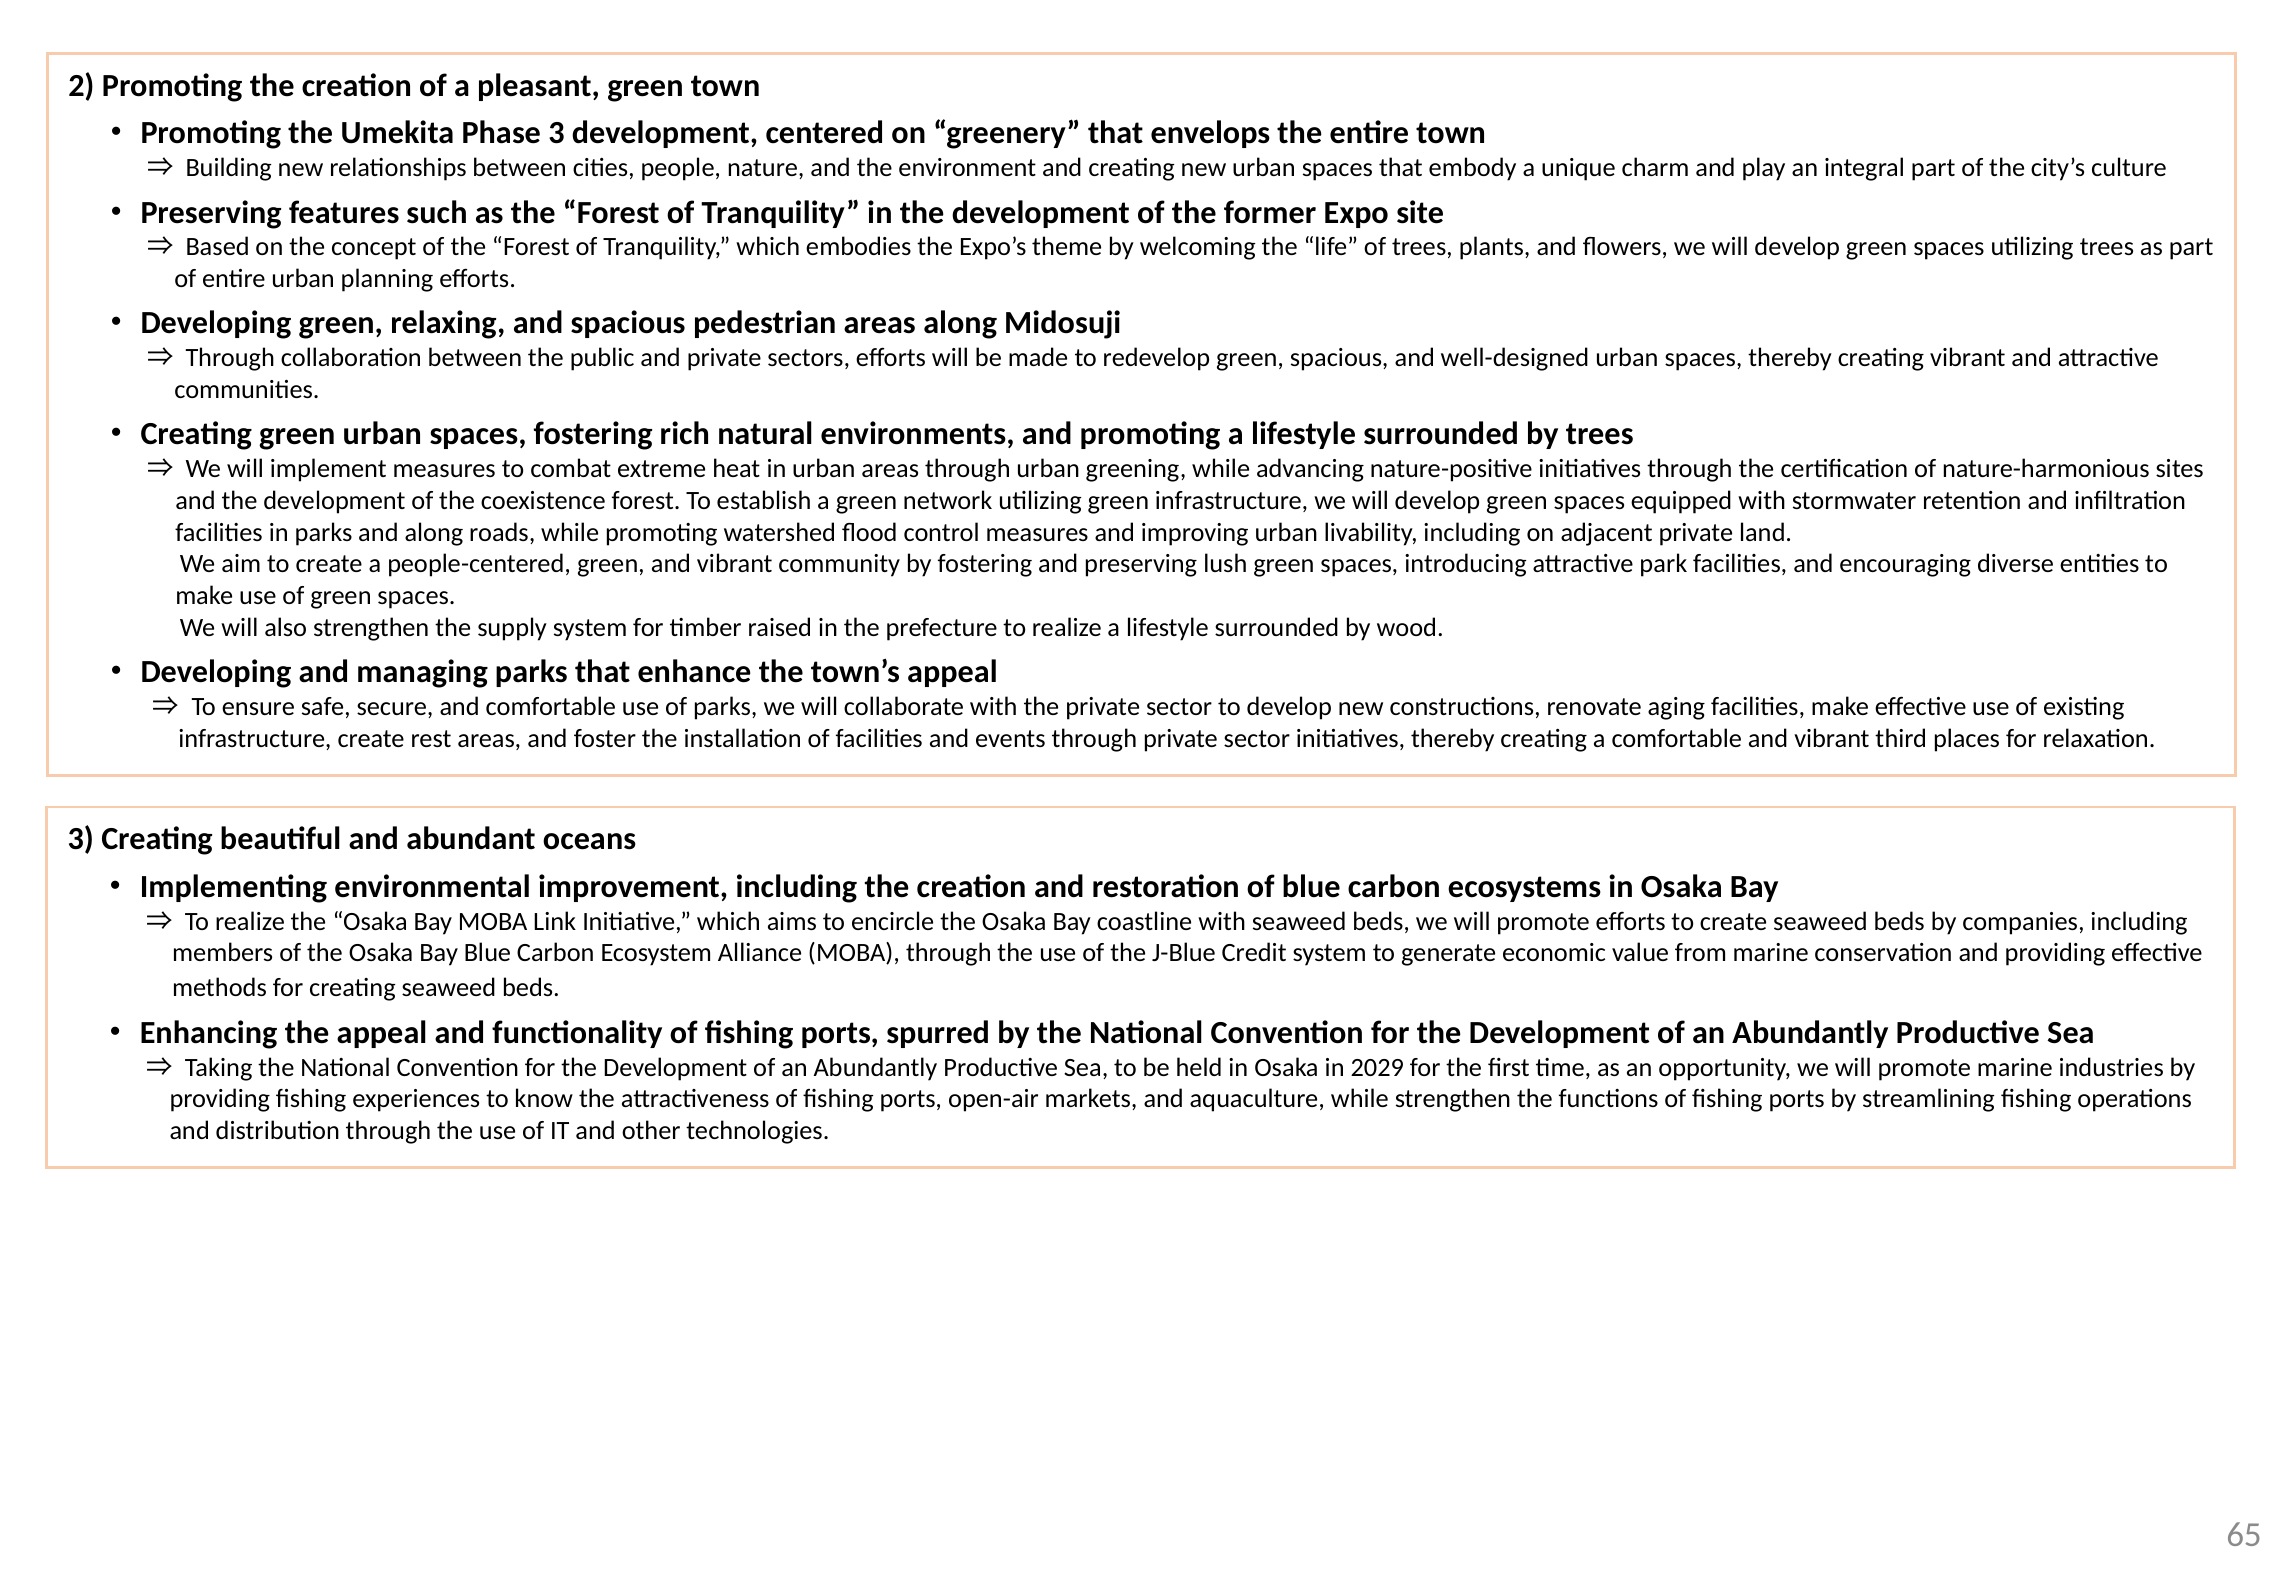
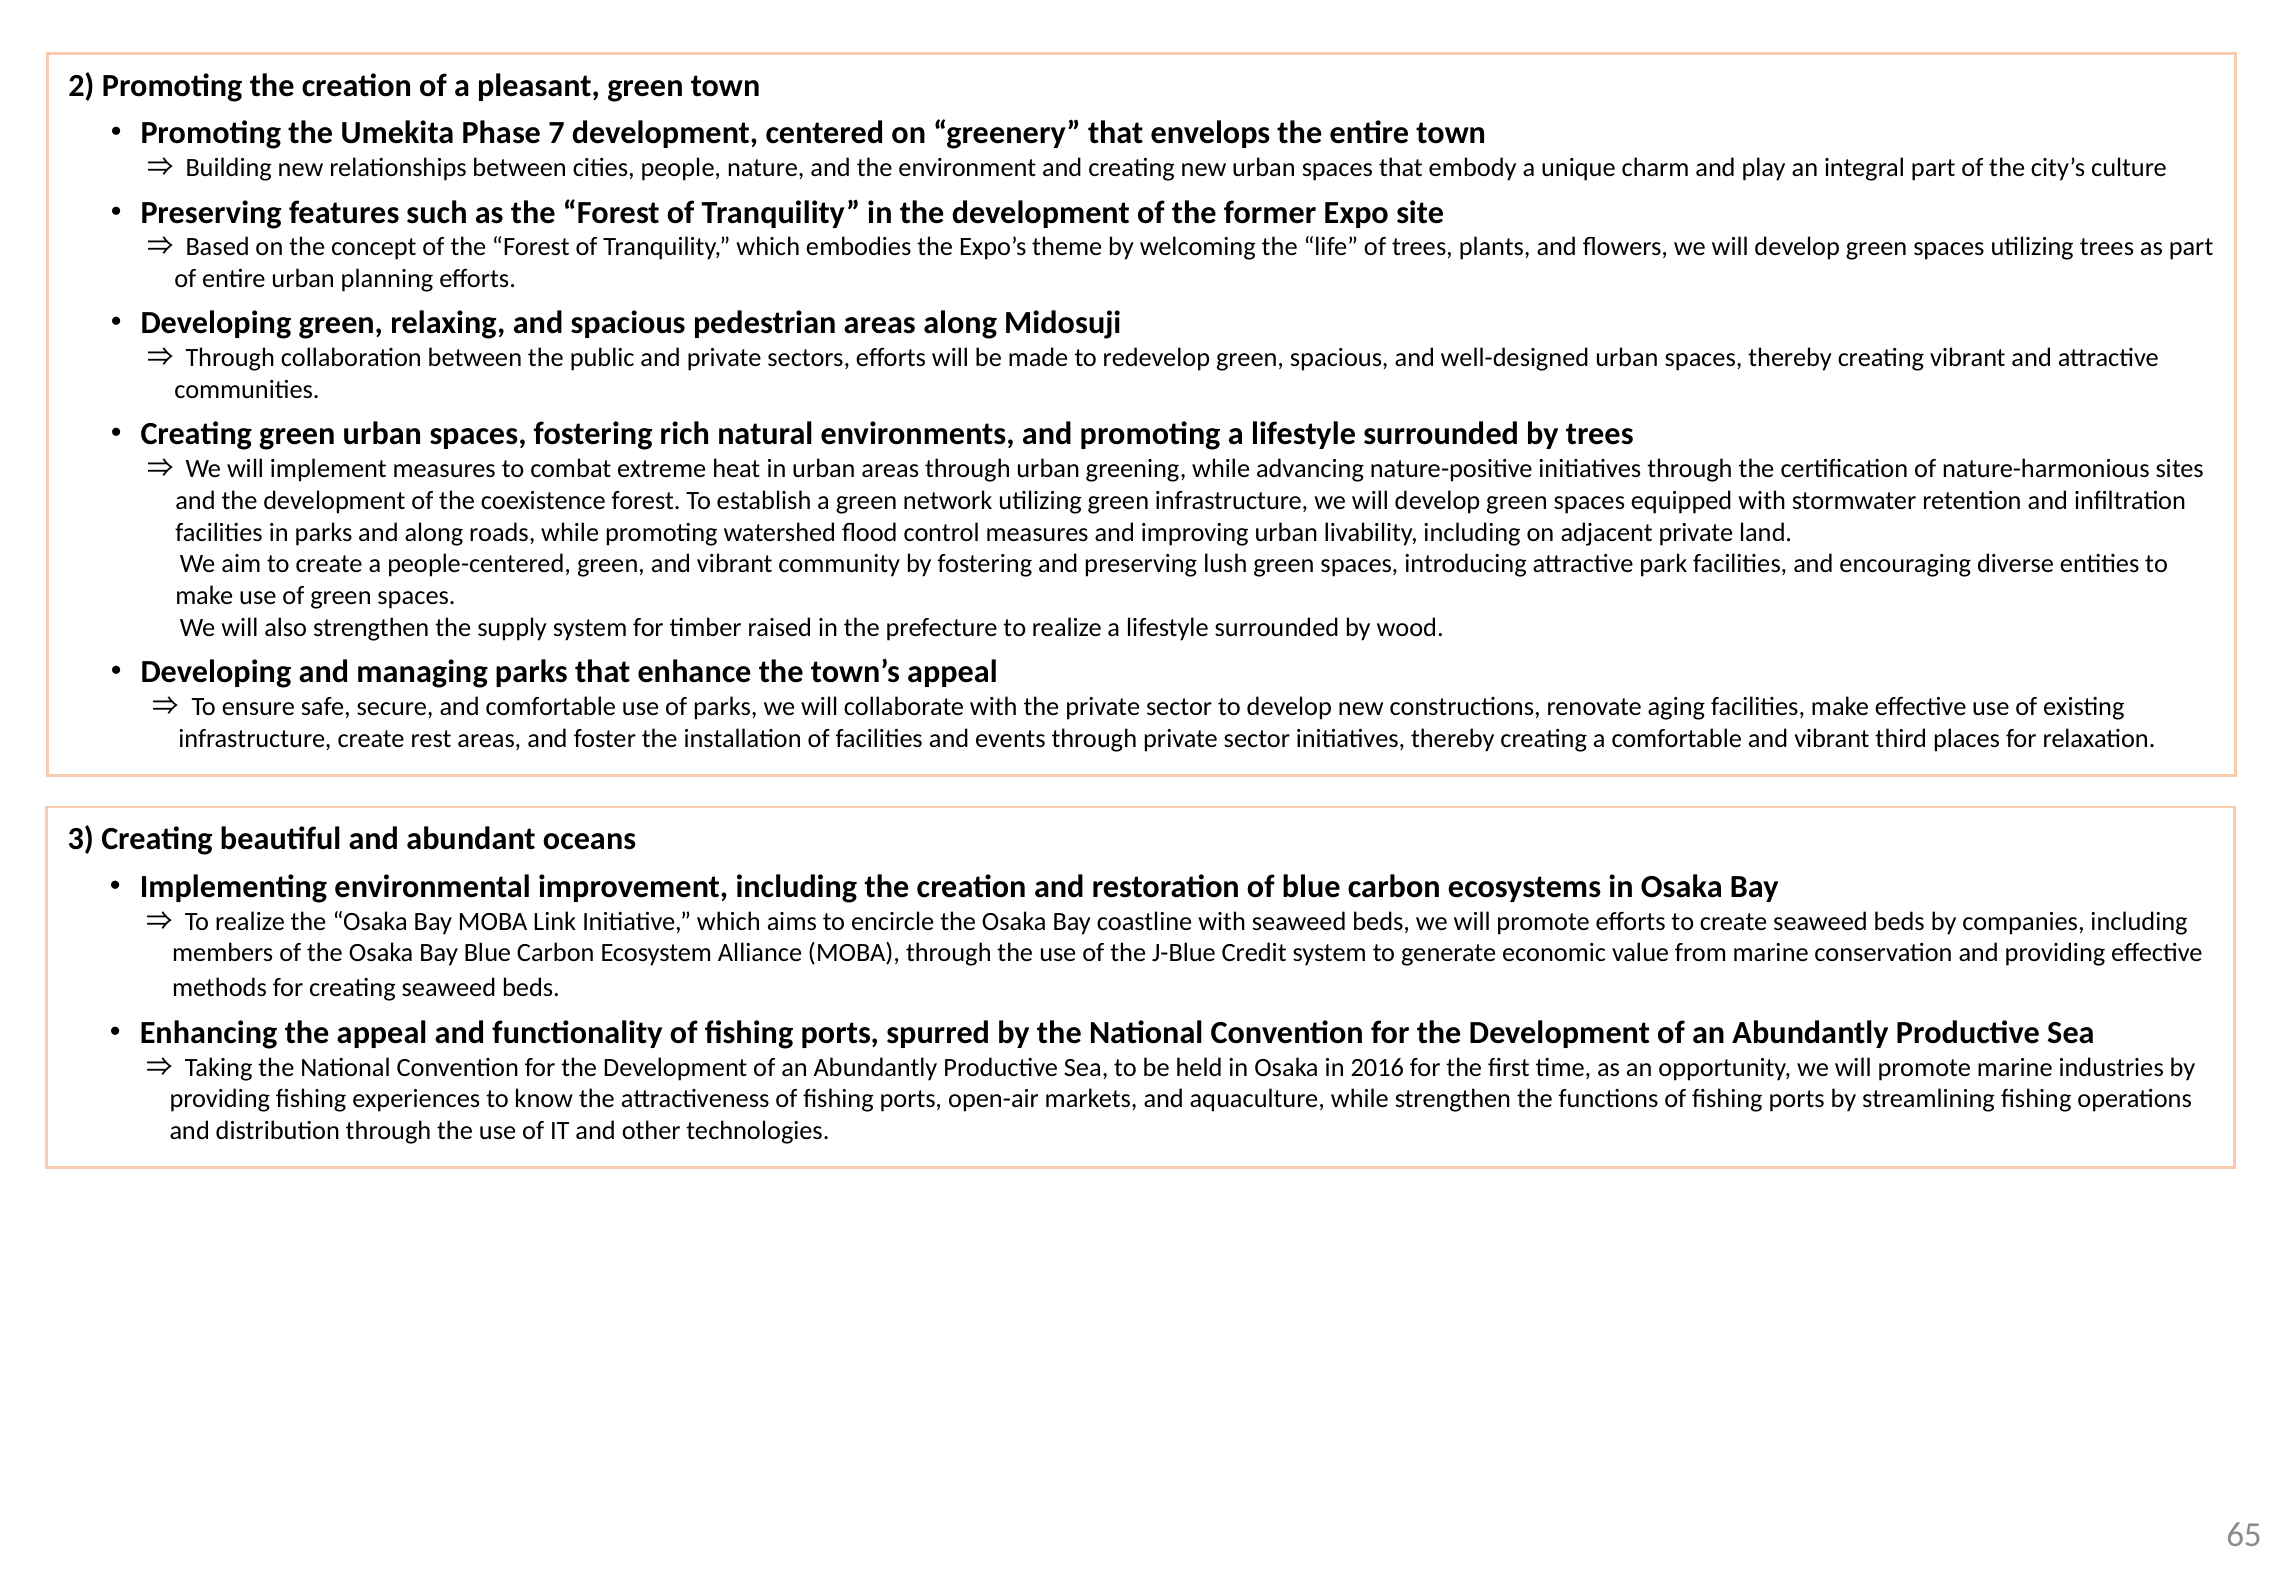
Phase 3: 3 -> 7
2029: 2029 -> 2016
